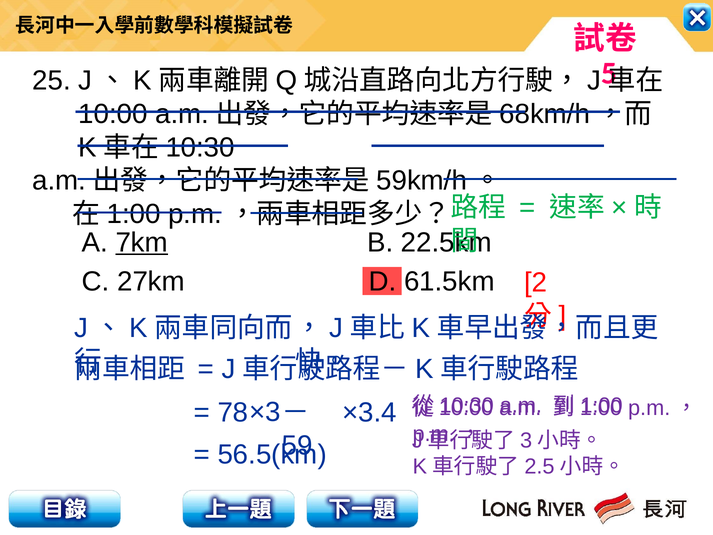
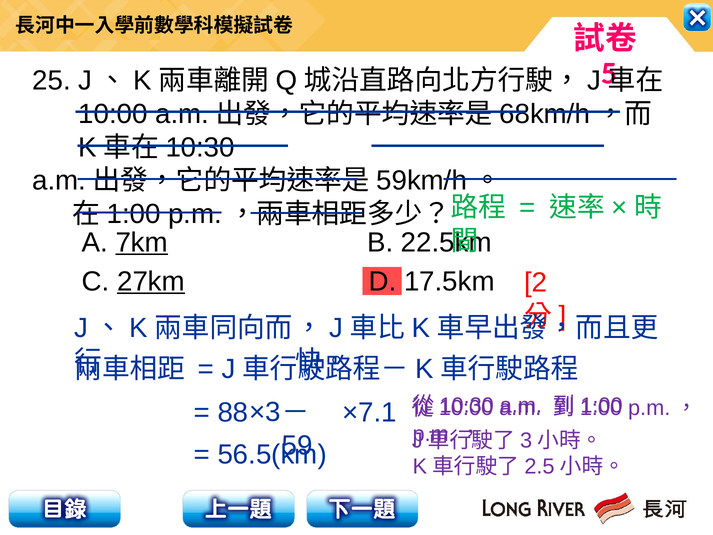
27km underline: none -> present
61.5km: 61.5km -> 17.5km
×3.4: ×3.4 -> ×7.1
78: 78 -> 88
